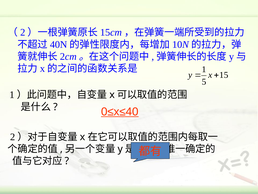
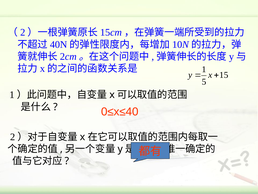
0≤x≤40 underline: present -> none
